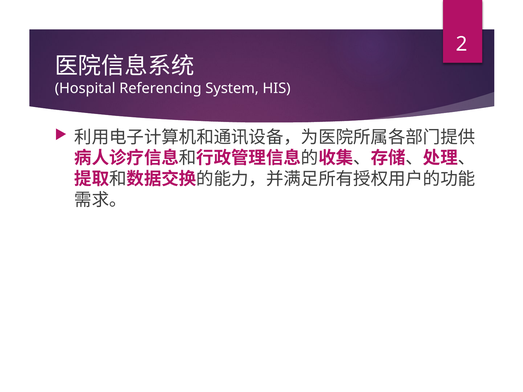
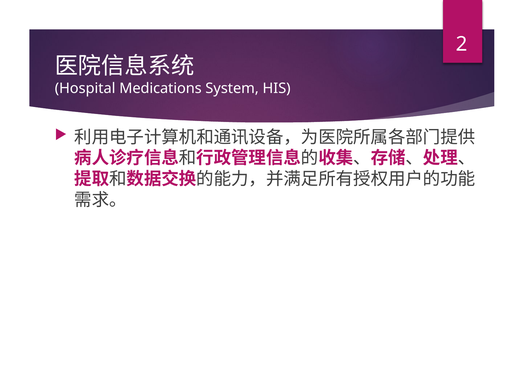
Referencing: Referencing -> Medications
